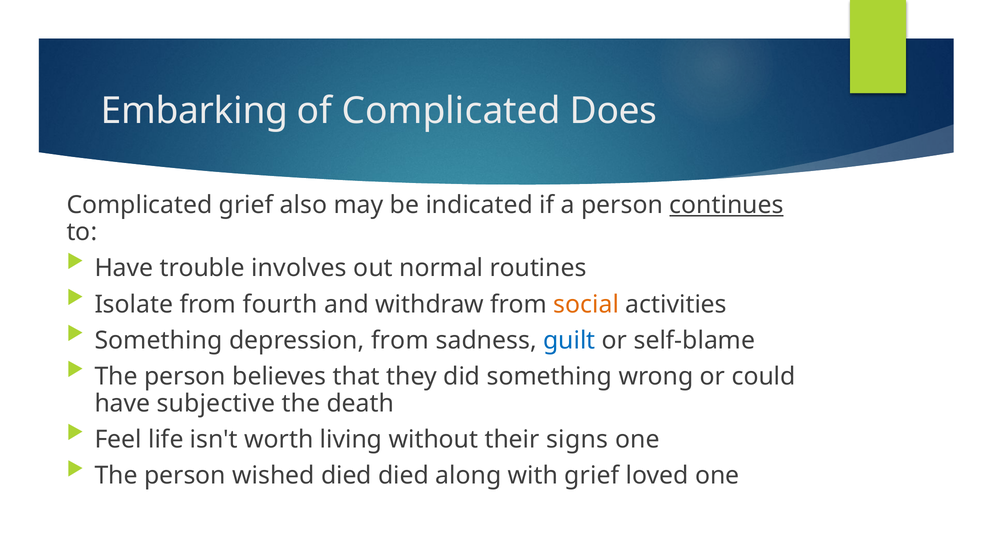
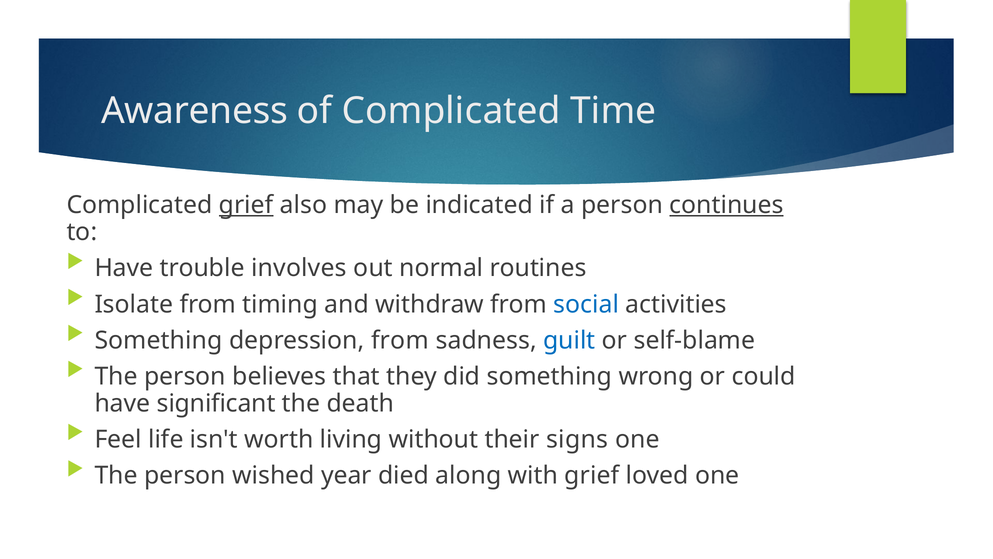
Embarking: Embarking -> Awareness
Does: Does -> Time
grief at (246, 205) underline: none -> present
fourth: fourth -> timing
social colour: orange -> blue
subjective: subjective -> significant
wished died: died -> year
